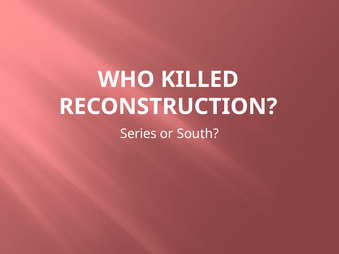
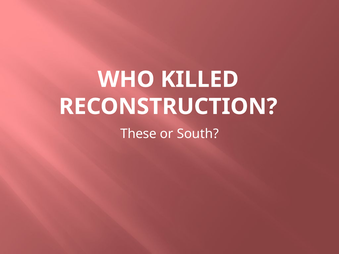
Series: Series -> These
